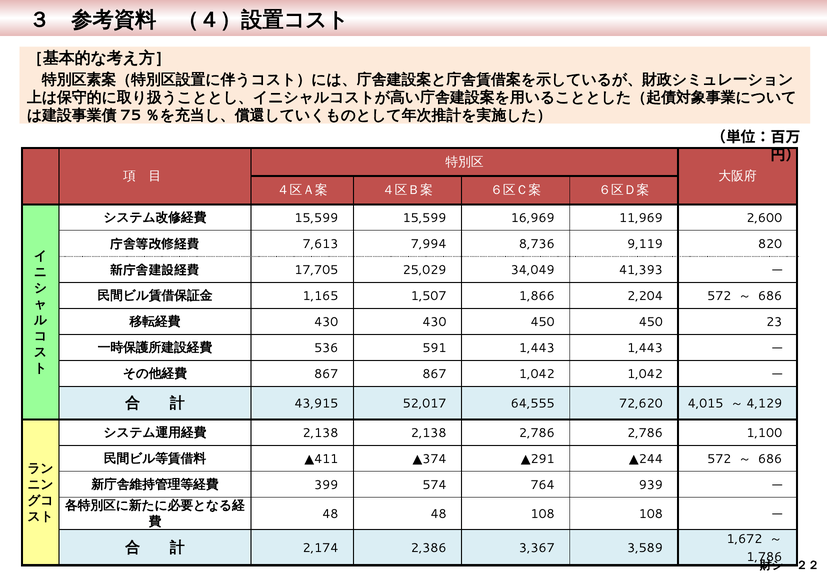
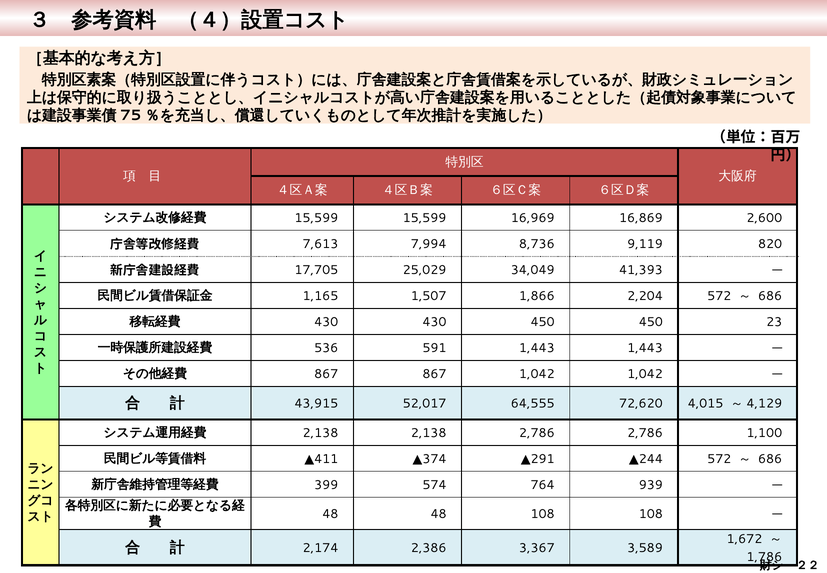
11,969: 11,969 -> 16,869
